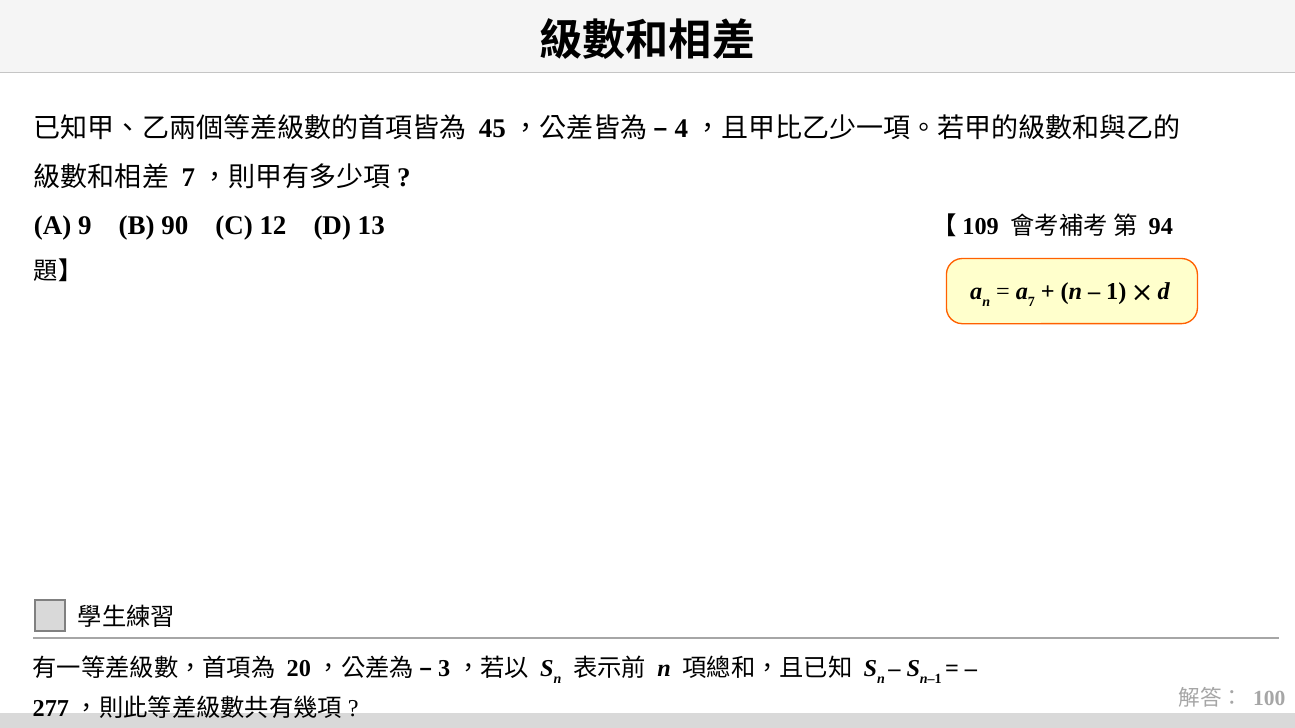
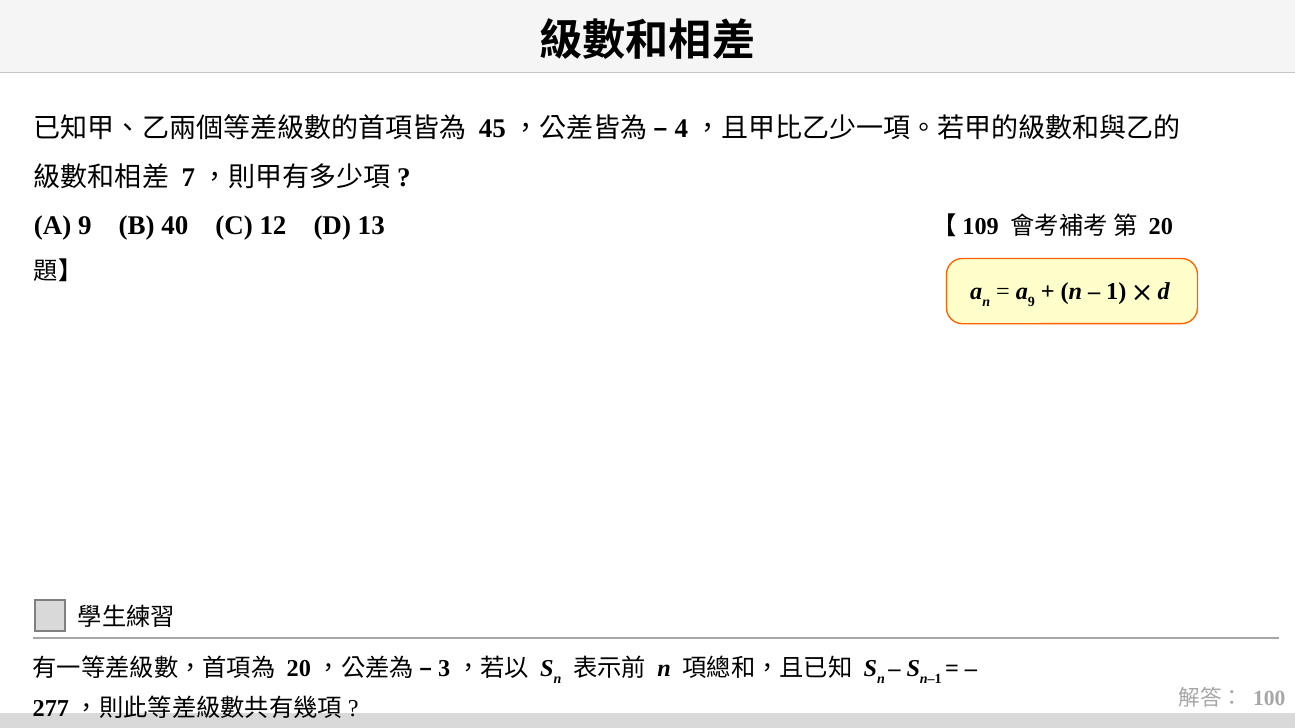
90: 90 -> 40
94: 94 -> 20
7 at (1031, 302): 7 -> 9
